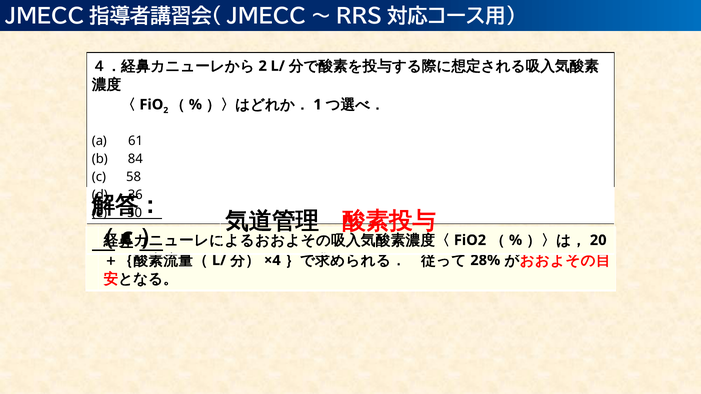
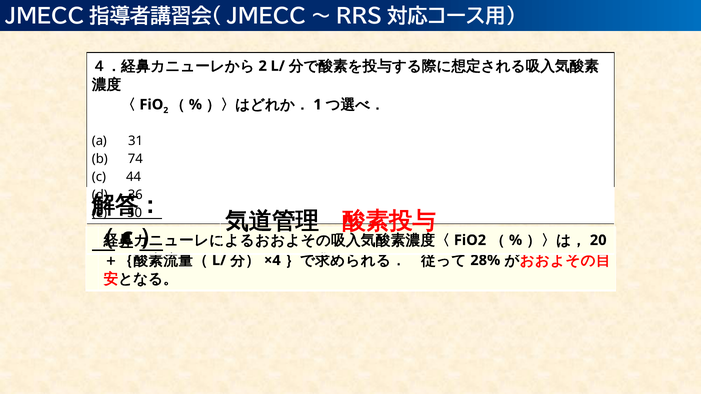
61: 61 -> 31
84: 84 -> 74
58: 58 -> 44
